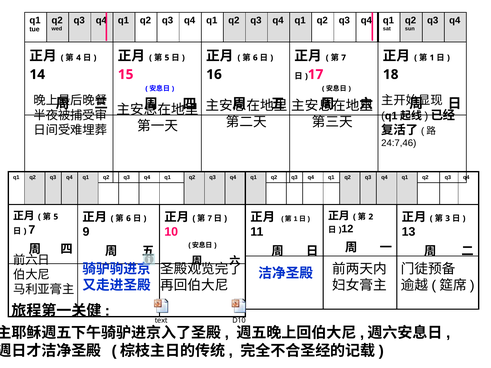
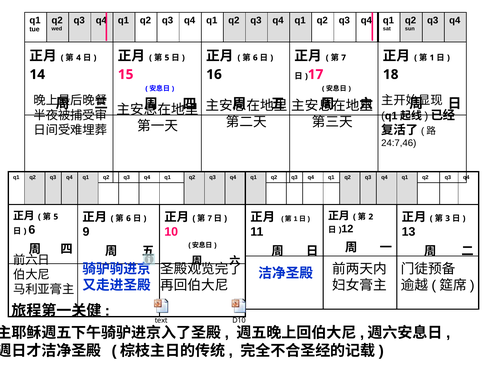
7 at (32, 230): 7 -> 6
